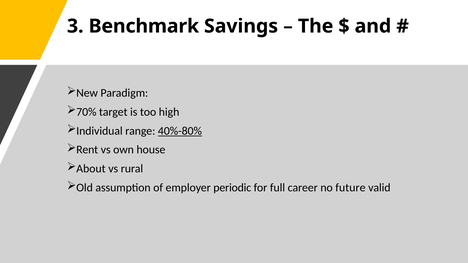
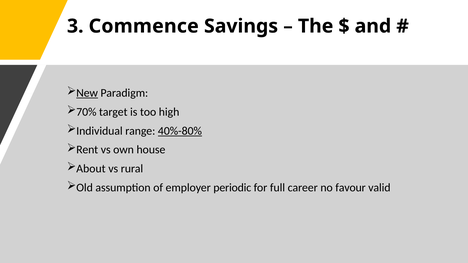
Benchmark: Benchmark -> Commence
New underline: none -> present
future: future -> favour
